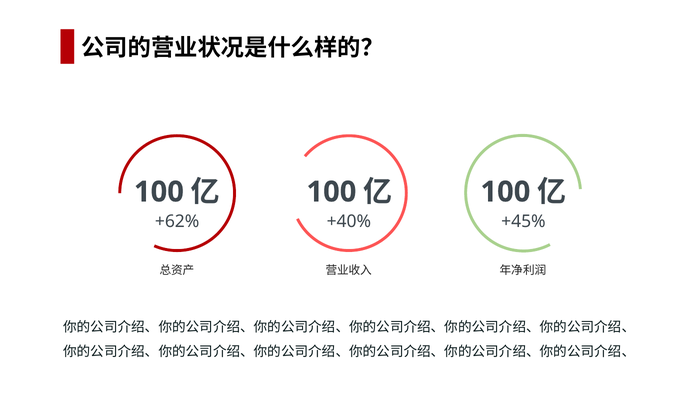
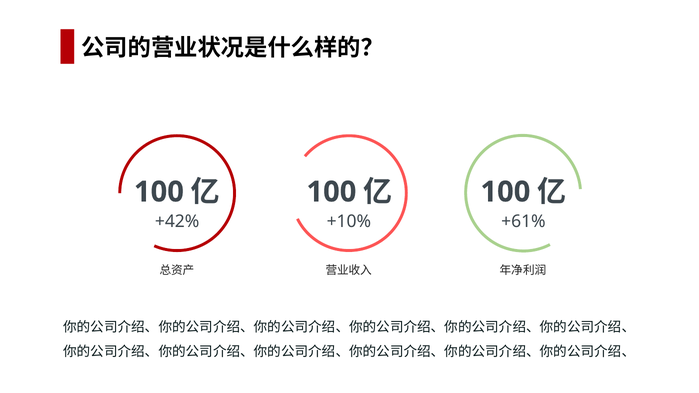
+62%: +62% -> +42%
+40%: +40% -> +10%
+45%: +45% -> +61%
